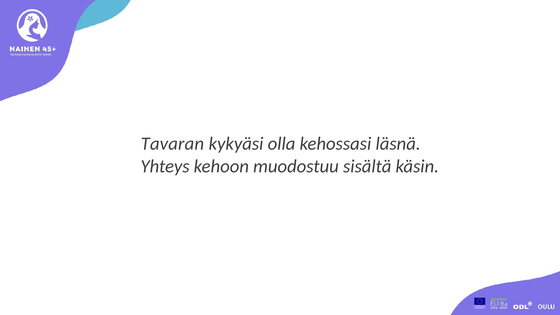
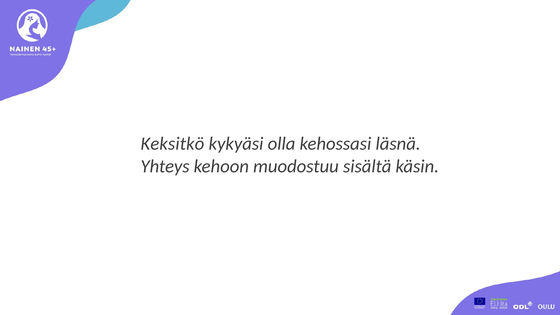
Tavaran: Tavaran -> Keksitkö
